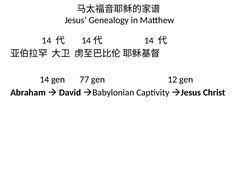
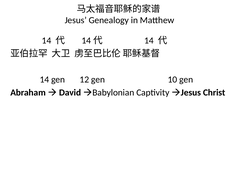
77: 77 -> 12
12: 12 -> 10
